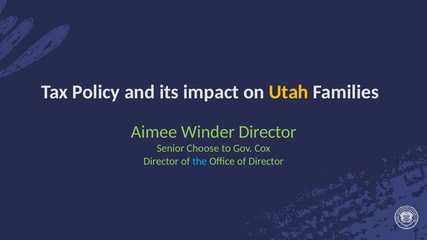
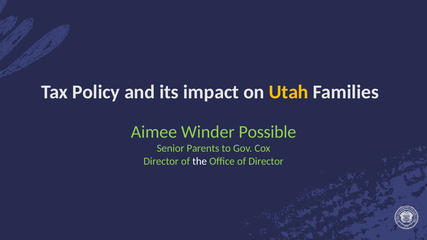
Winder Director: Director -> Possible
Choose: Choose -> Parents
the colour: light blue -> white
